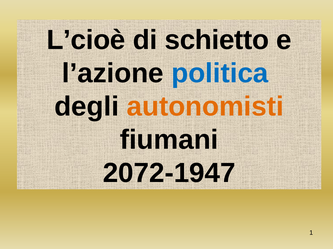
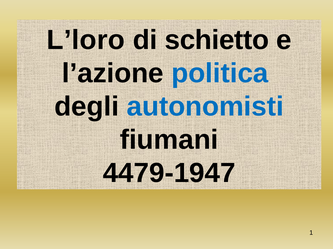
L’cioè: L’cioè -> L’loro
autonomisti colour: orange -> blue
2072-1947: 2072-1947 -> 4479-1947
